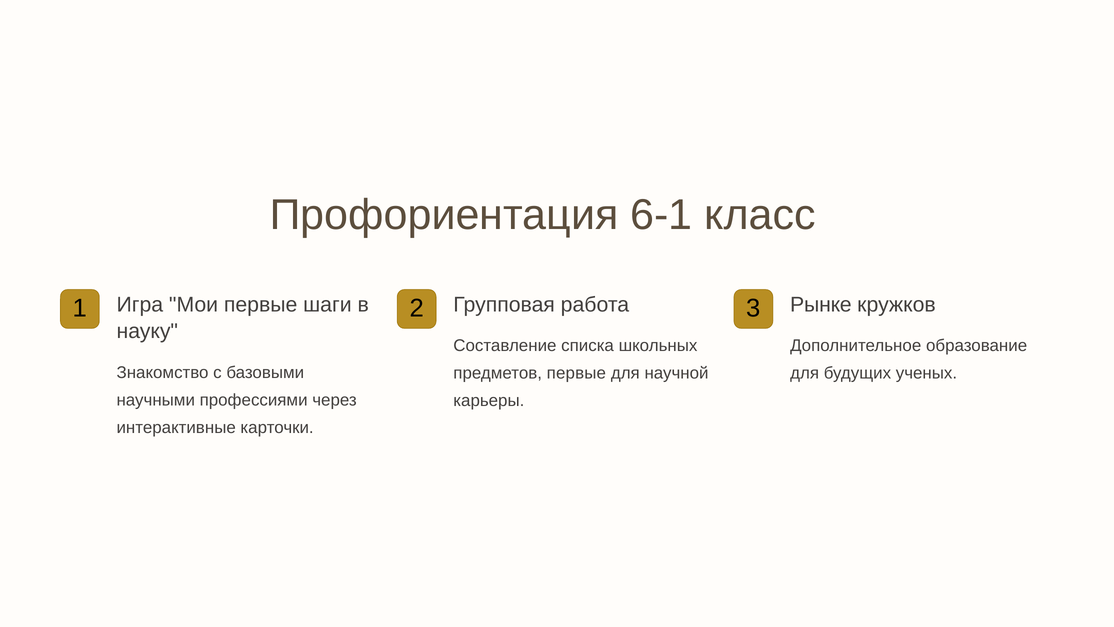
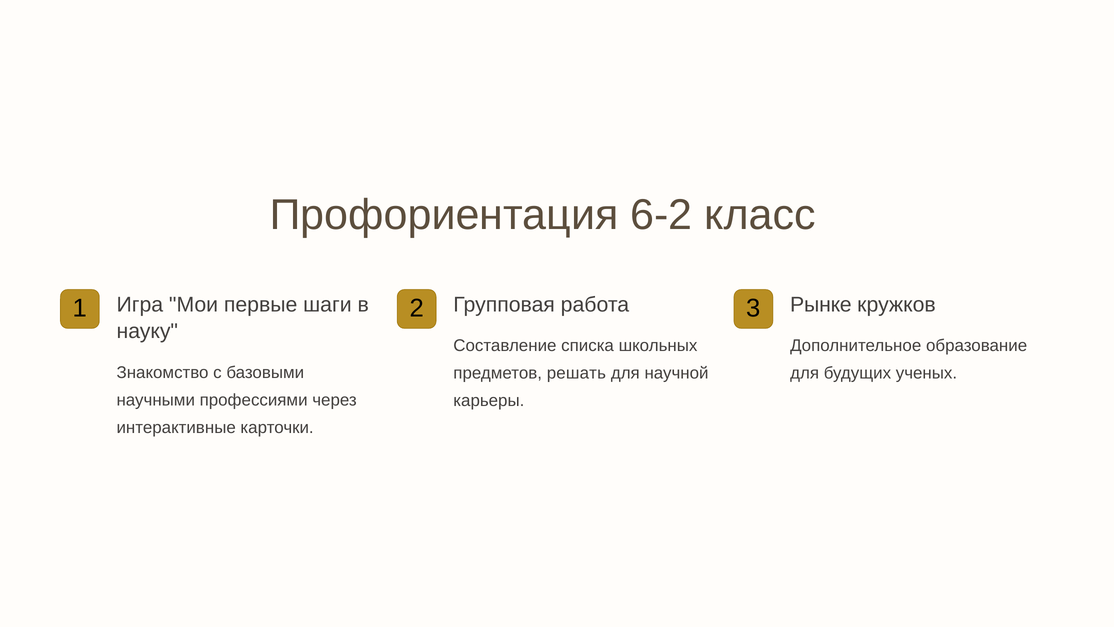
6-1: 6-1 -> 6-2
предметов первые: первые -> решать
